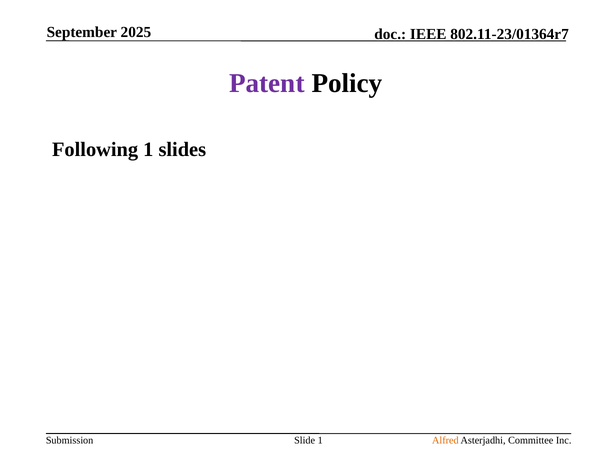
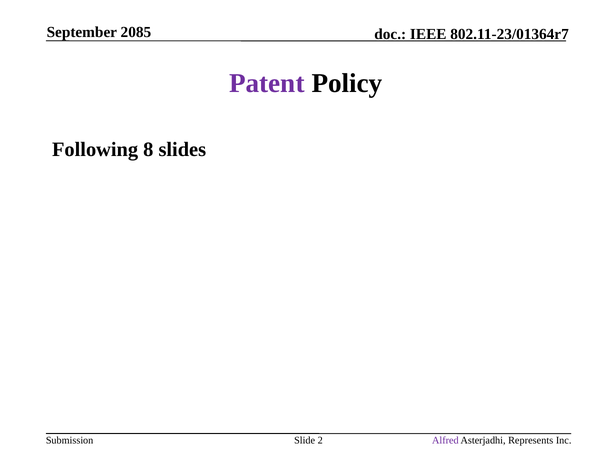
2025: 2025 -> 2085
Following 1: 1 -> 8
Slide 1: 1 -> 2
Alfred colour: orange -> purple
Committee: Committee -> Represents
